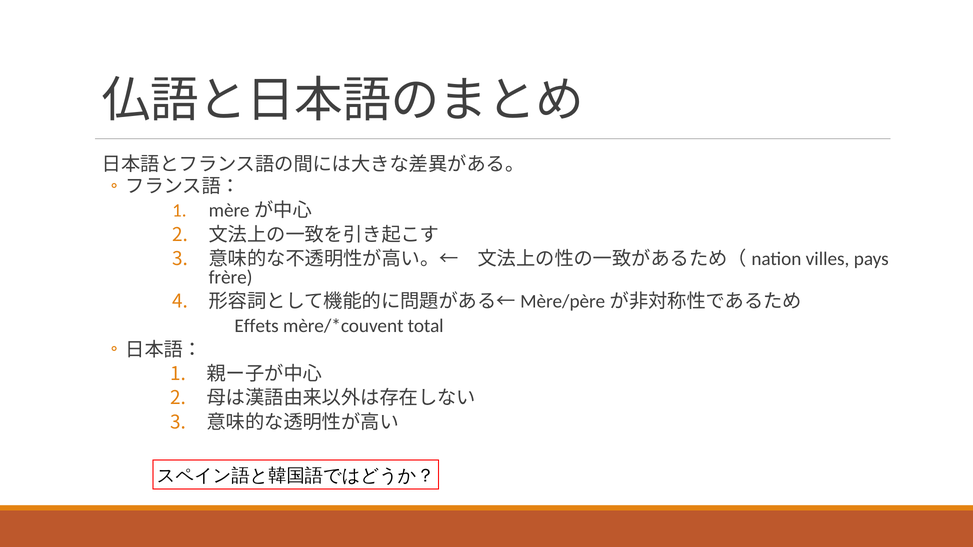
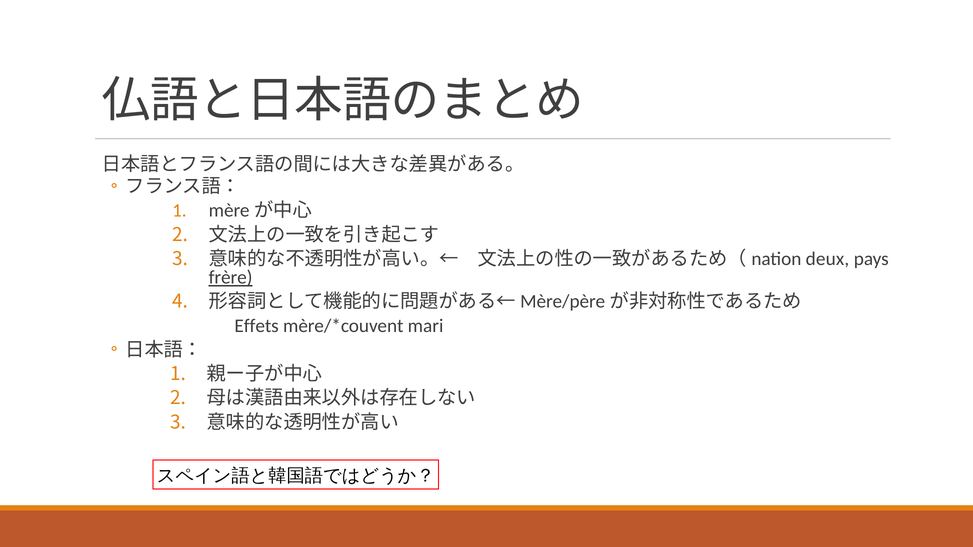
villes: villes -> deux
frère underline: none -> present
total: total -> mari
